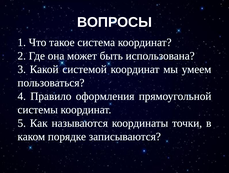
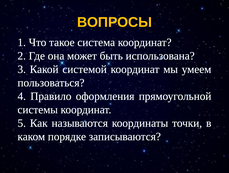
ВОПРОСЫ colour: white -> yellow
